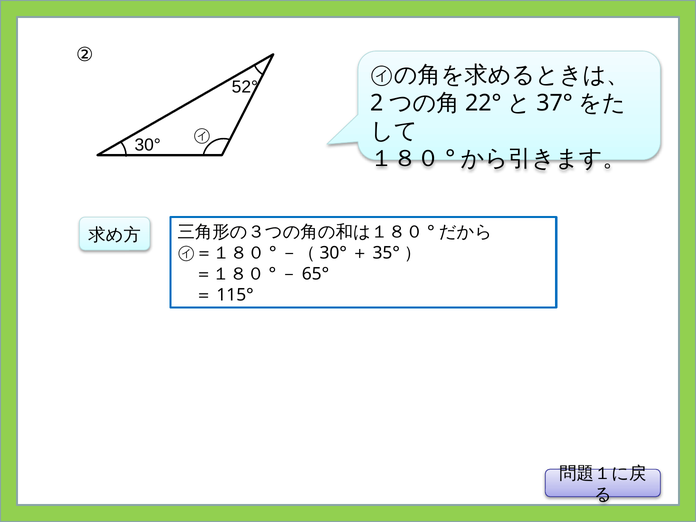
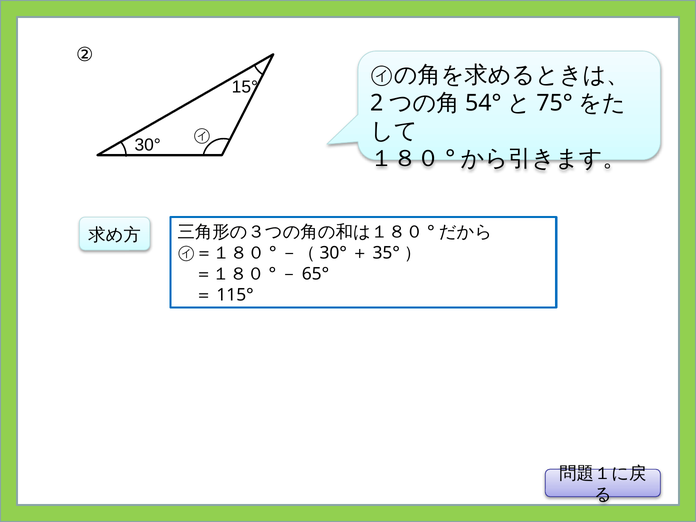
52°: 52° -> 15°
22°: 22° -> 54°
37°: 37° -> 75°
